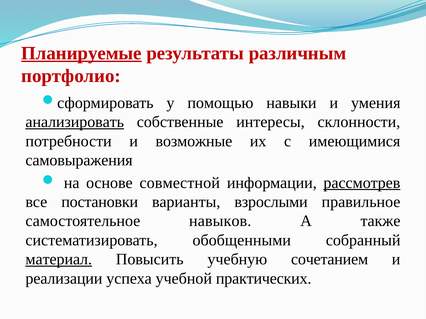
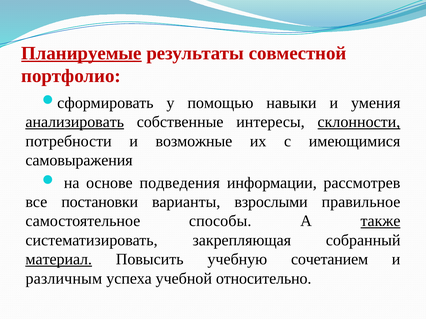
различным: различным -> совместной
склонности underline: none -> present
совместной: совместной -> подведения
рассмотрев underline: present -> none
навыков: навыков -> способы
также underline: none -> present
обобщенными: обобщенными -> закрепляющая
реализации: реализации -> различным
практических: практических -> относительно
